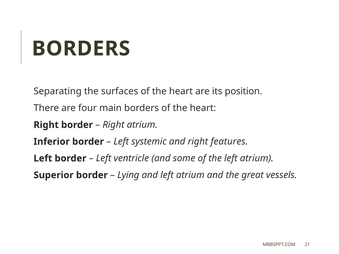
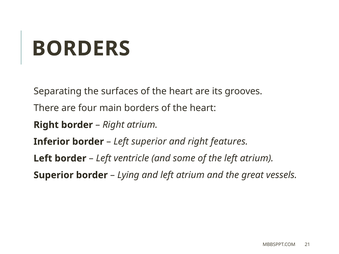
position: position -> grooves
Left systemic: systemic -> superior
